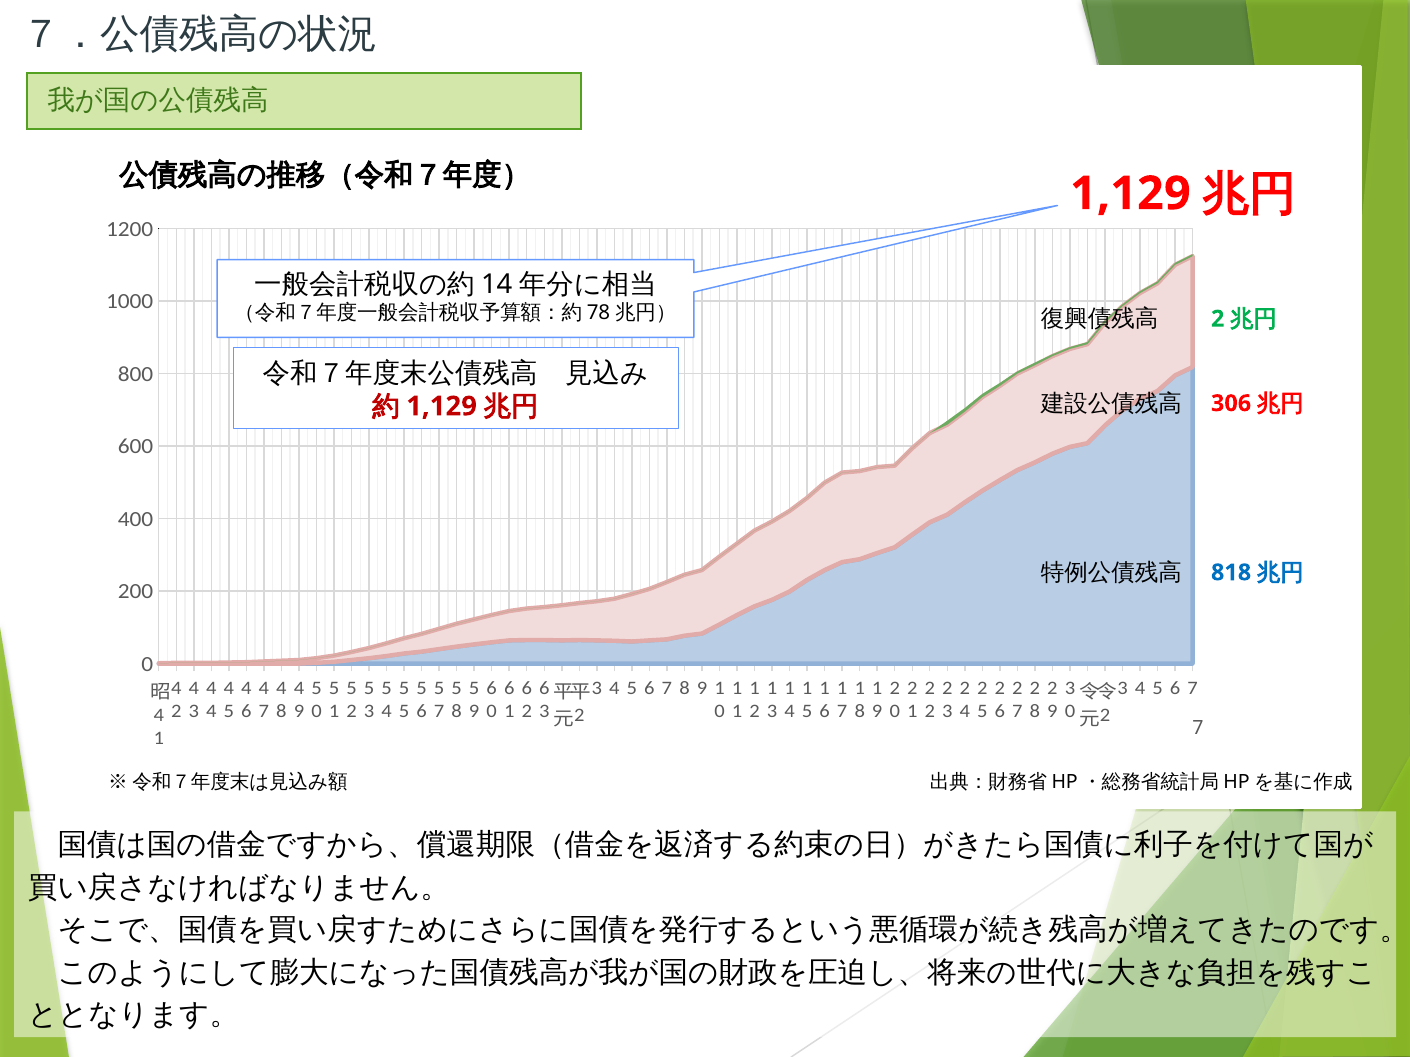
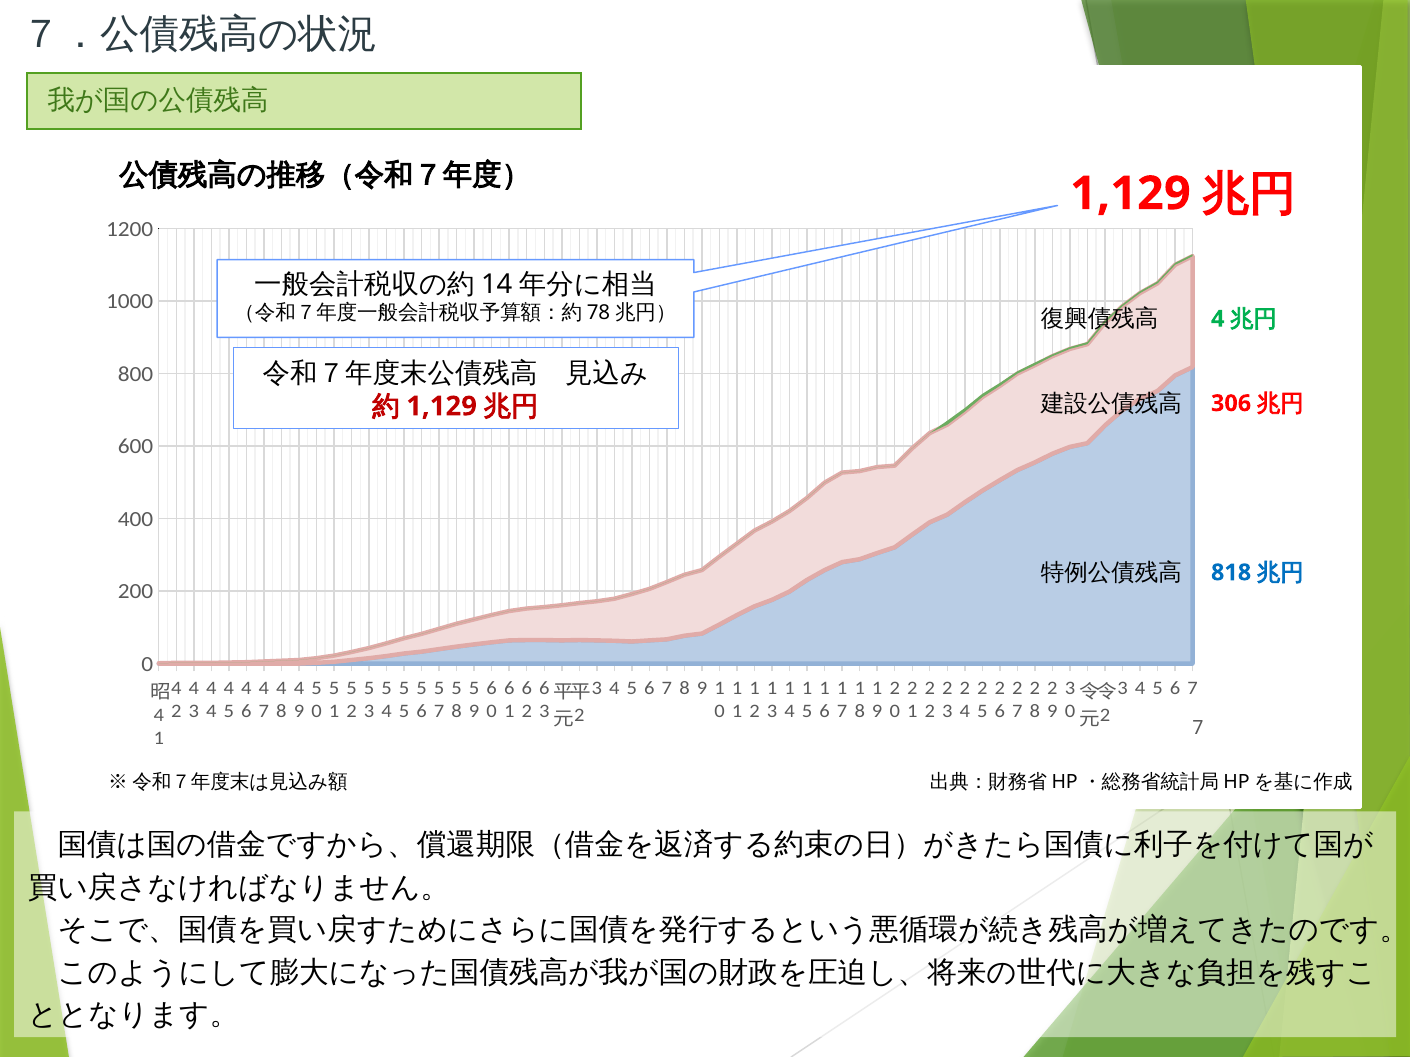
2 at (1218, 319): 2 -> 4
